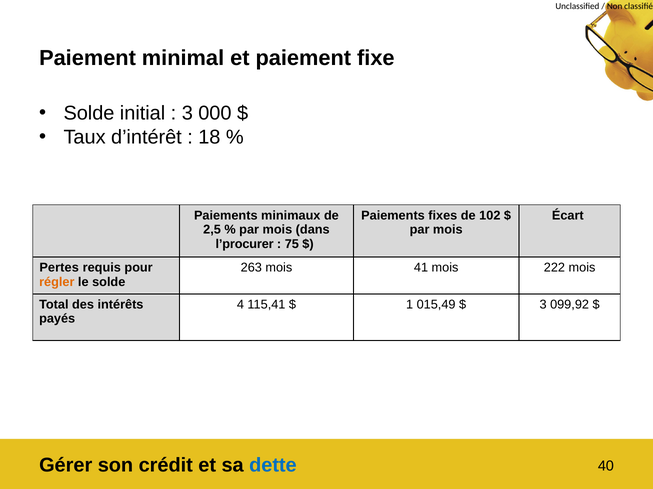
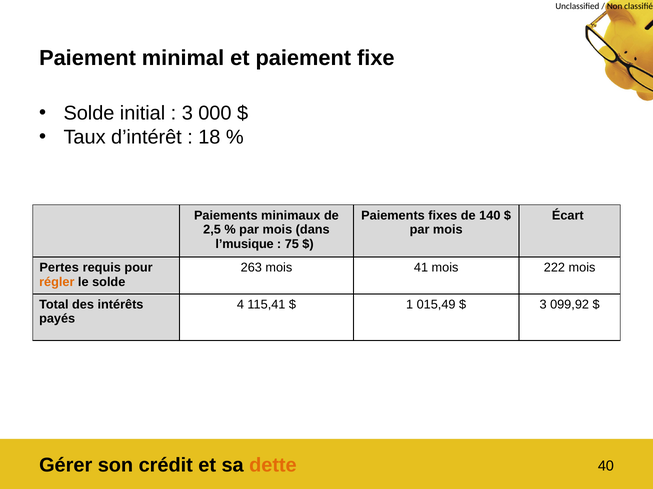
102: 102 -> 140
l’procurer: l’procurer -> l’musique
dette colour: blue -> orange
